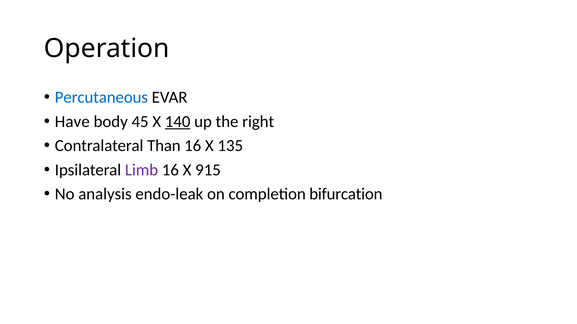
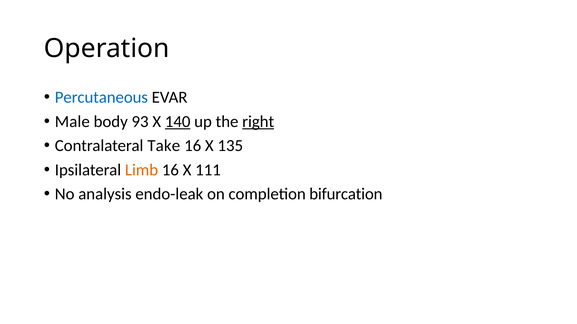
Have: Have -> Male
45: 45 -> 93
right underline: none -> present
Than: Than -> Take
Limb colour: purple -> orange
915: 915 -> 111
